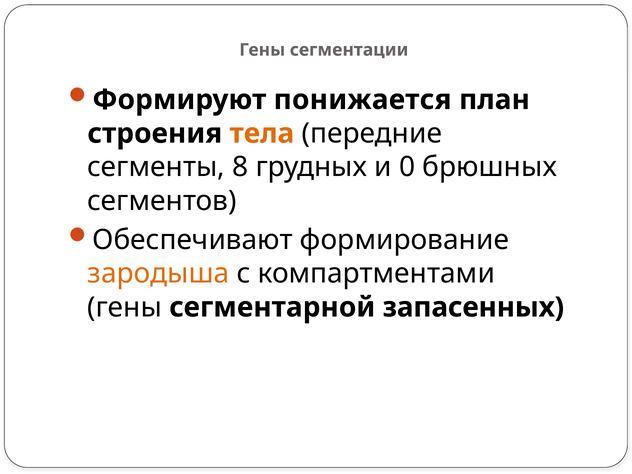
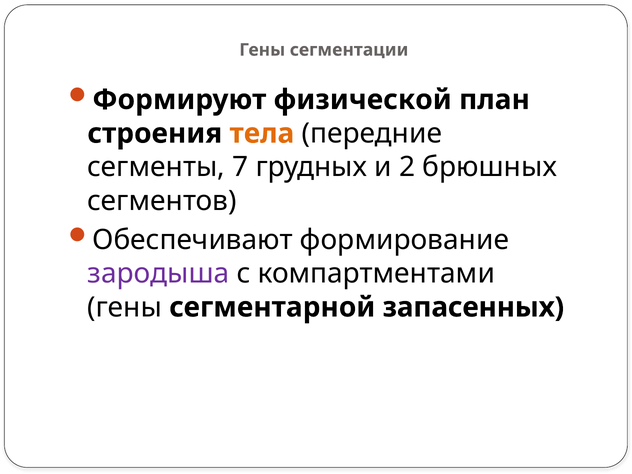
понижается: понижается -> физической
8: 8 -> 7
0: 0 -> 2
зародыша colour: orange -> purple
